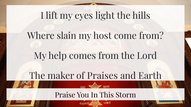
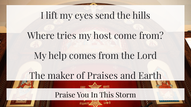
light: light -> send
slain: slain -> tries
